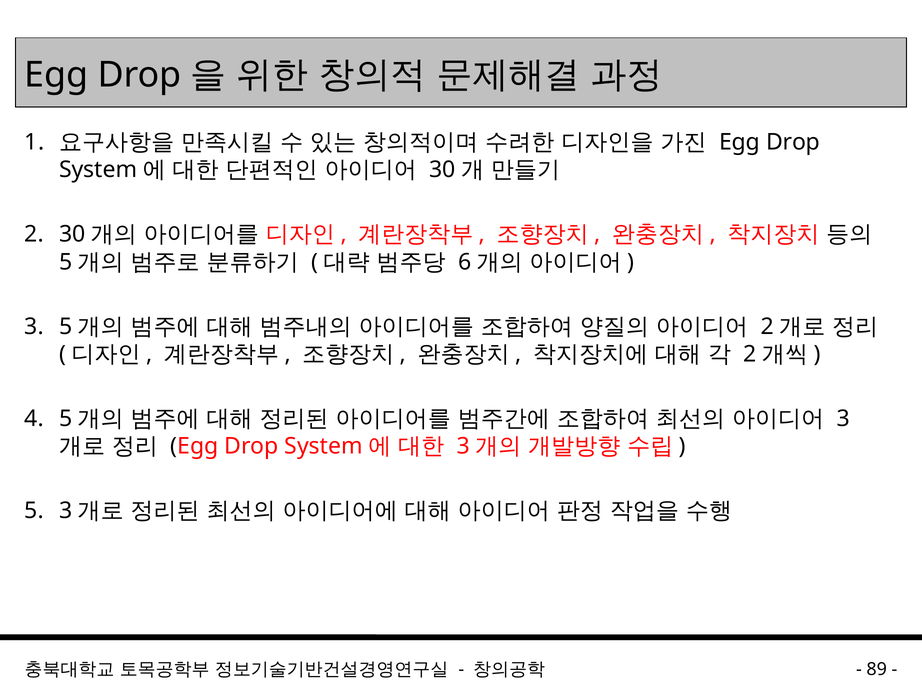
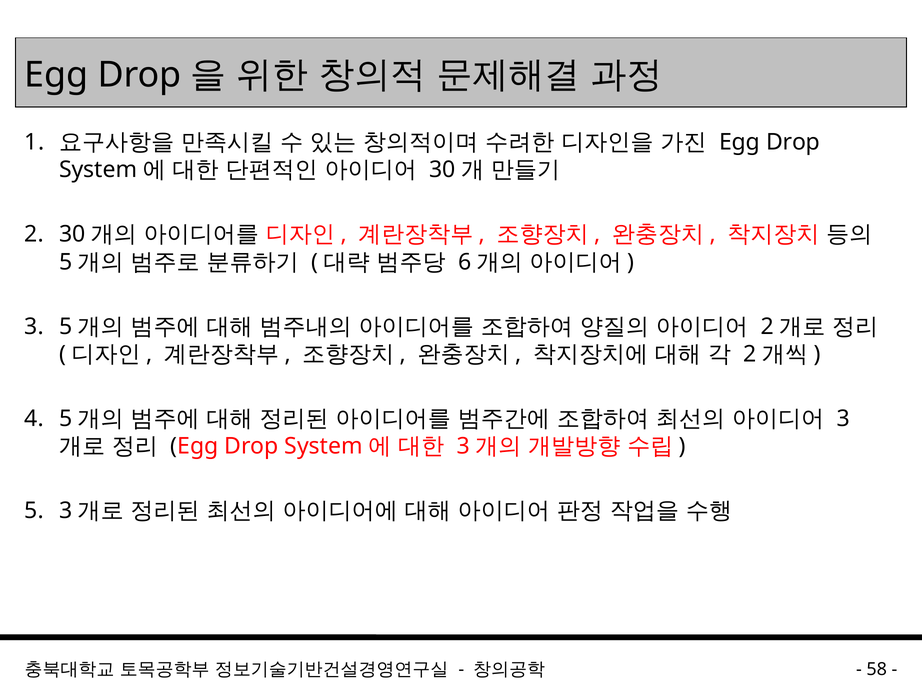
89: 89 -> 58
